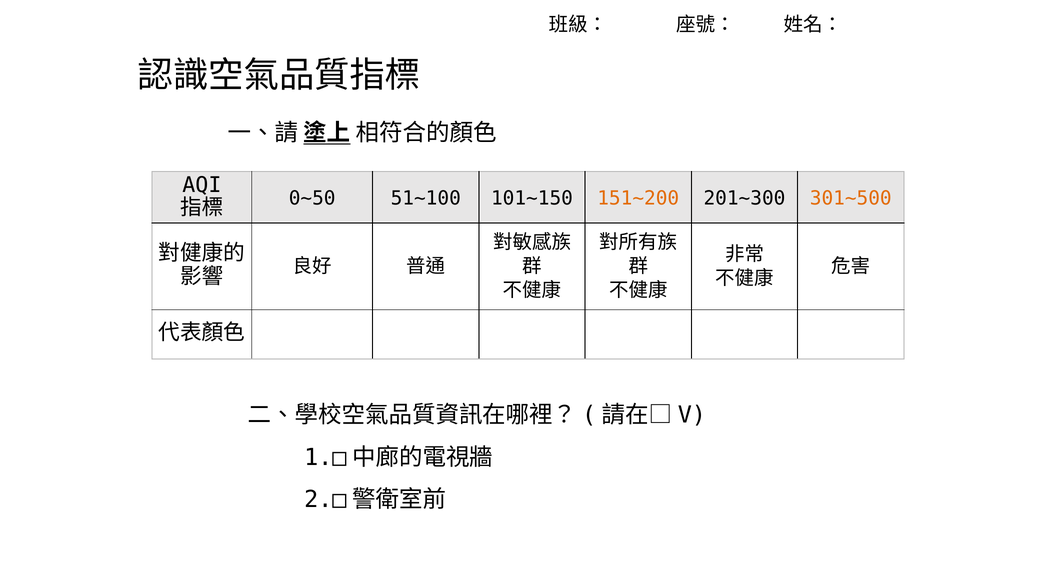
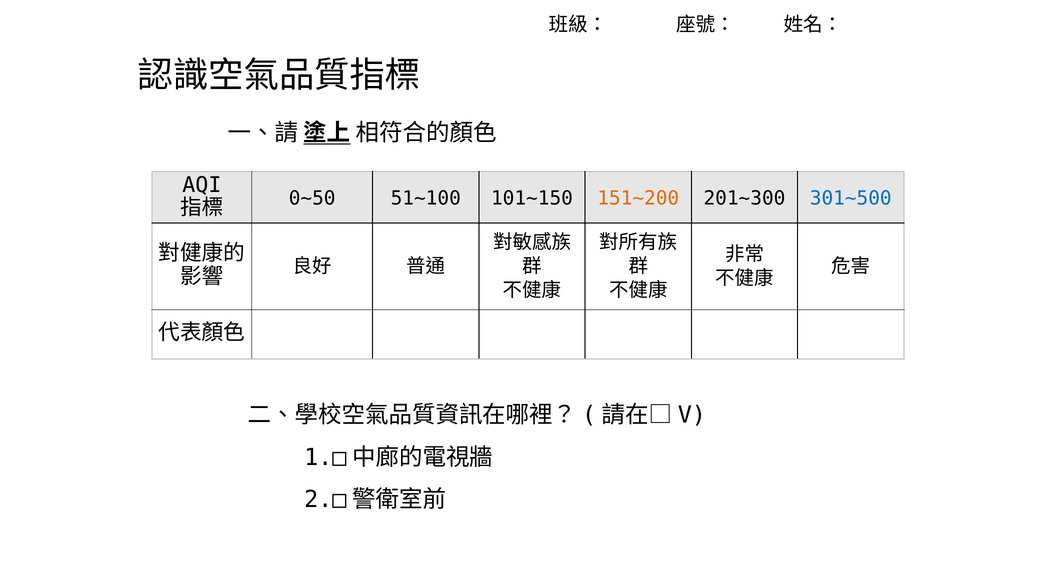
301~500 colour: orange -> blue
